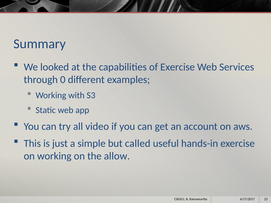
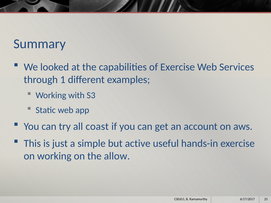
0: 0 -> 1
video: video -> coast
called: called -> active
